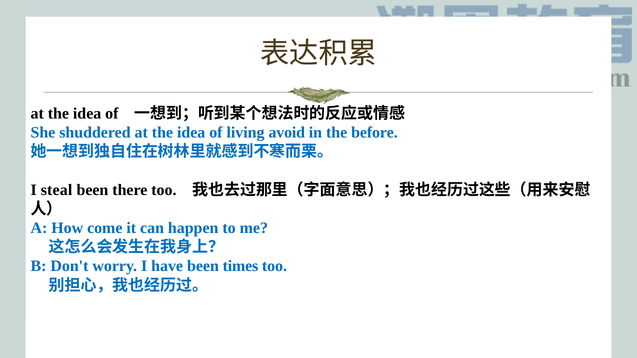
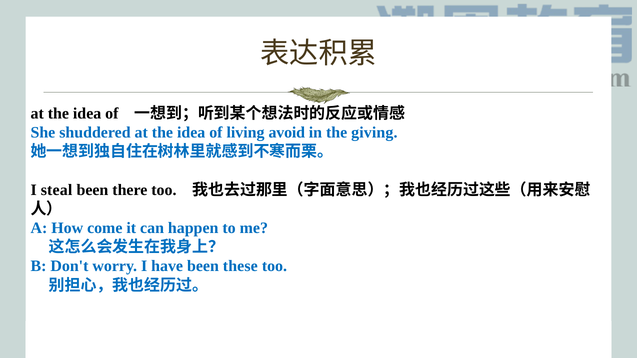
before: before -> giving
times: times -> these
